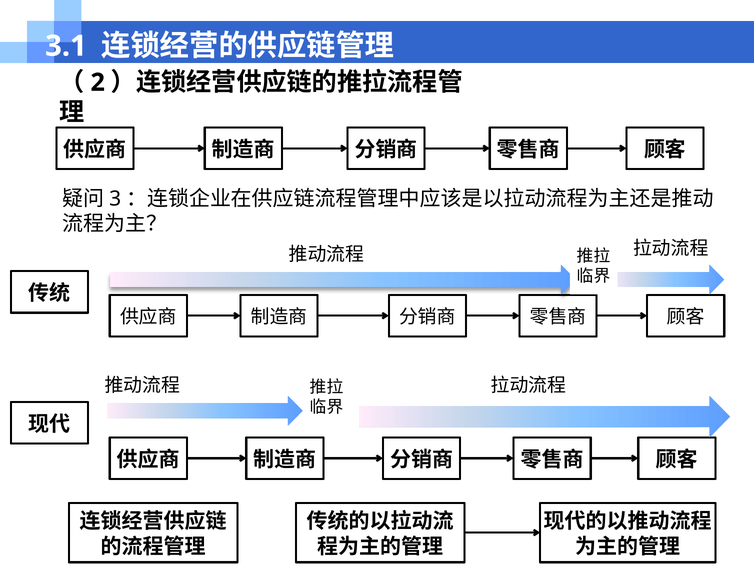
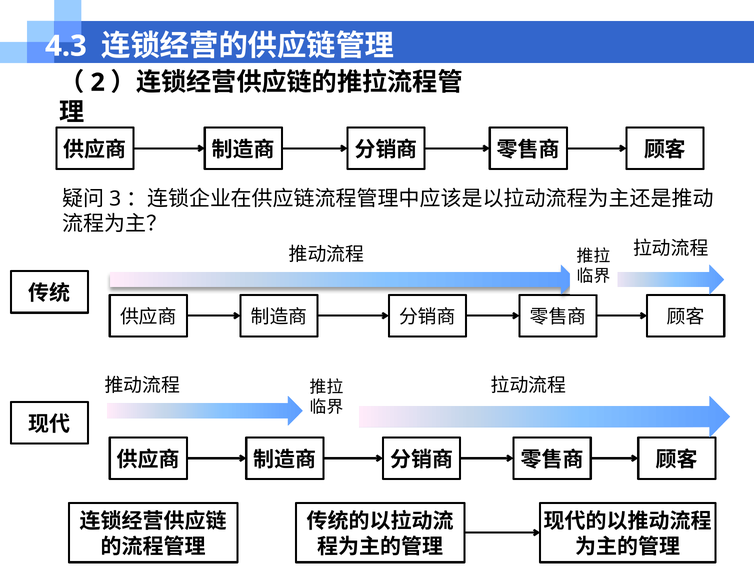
3.1: 3.1 -> 4.3
